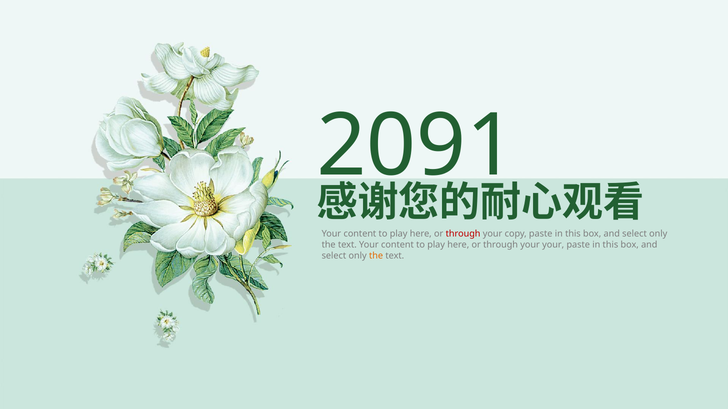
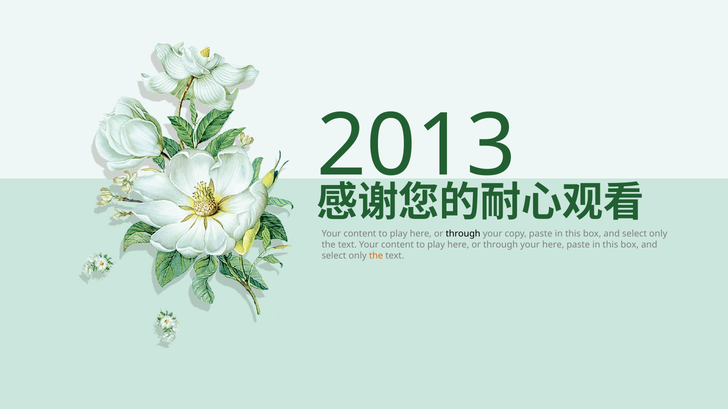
2091: 2091 -> 2013
through at (463, 234) colour: red -> black
your your: your -> here
